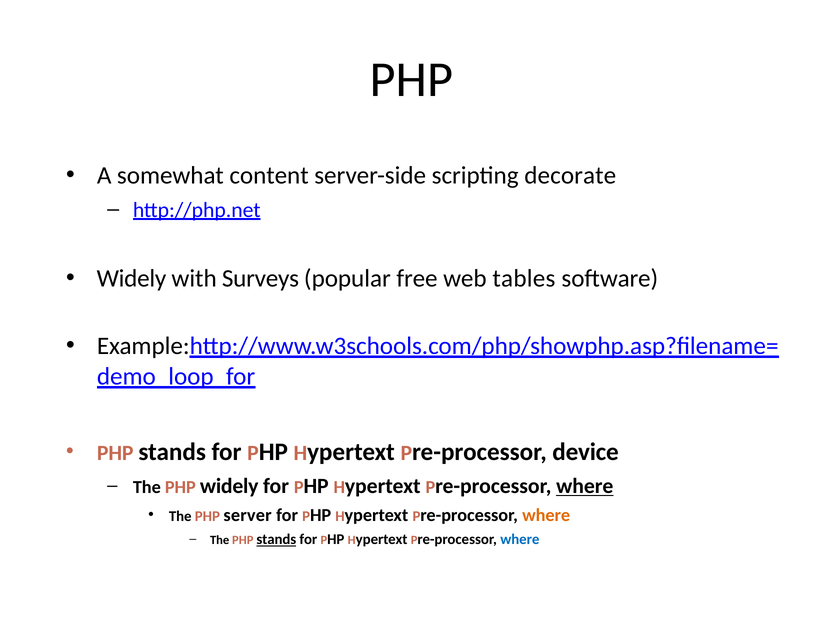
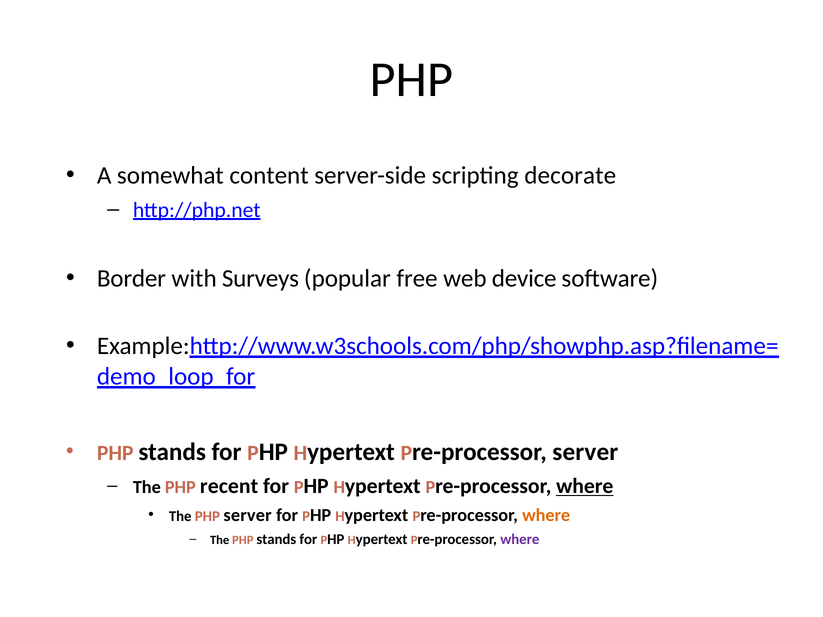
Widely at (131, 278): Widely -> Border
tables: tables -> device
device at (586, 452): device -> server
PHP widely: widely -> recent
stands at (276, 540) underline: present -> none
where at (520, 540) colour: blue -> purple
